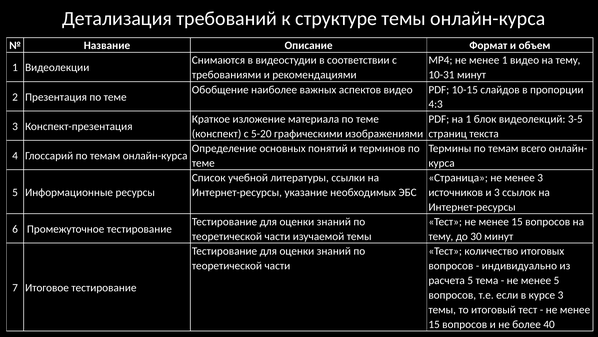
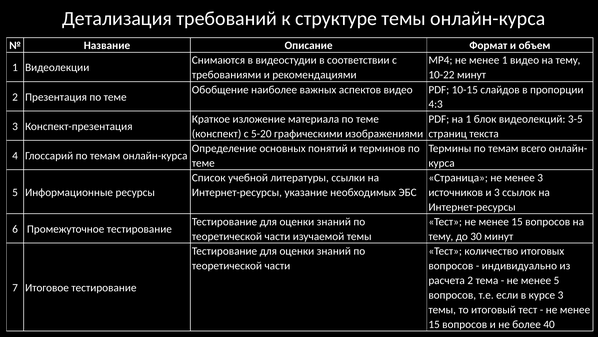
10-31: 10-31 -> 10-22
расчета 5: 5 -> 2
